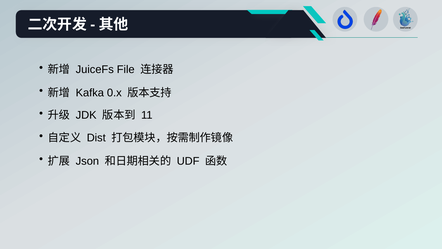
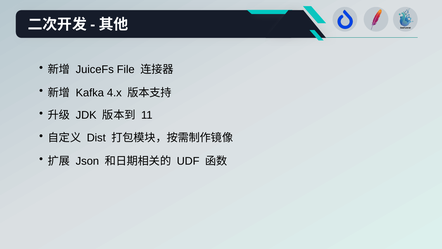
0.x: 0.x -> 4.x
